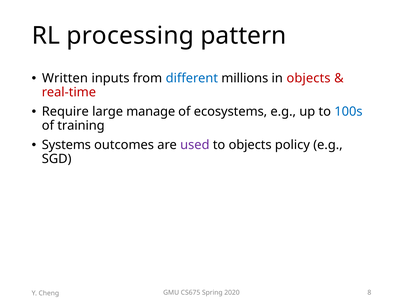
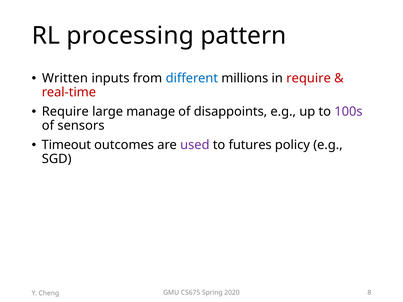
in objects: objects -> require
ecosystems: ecosystems -> disappoints
100s colour: blue -> purple
training: training -> sensors
Systems: Systems -> Timeout
to objects: objects -> futures
